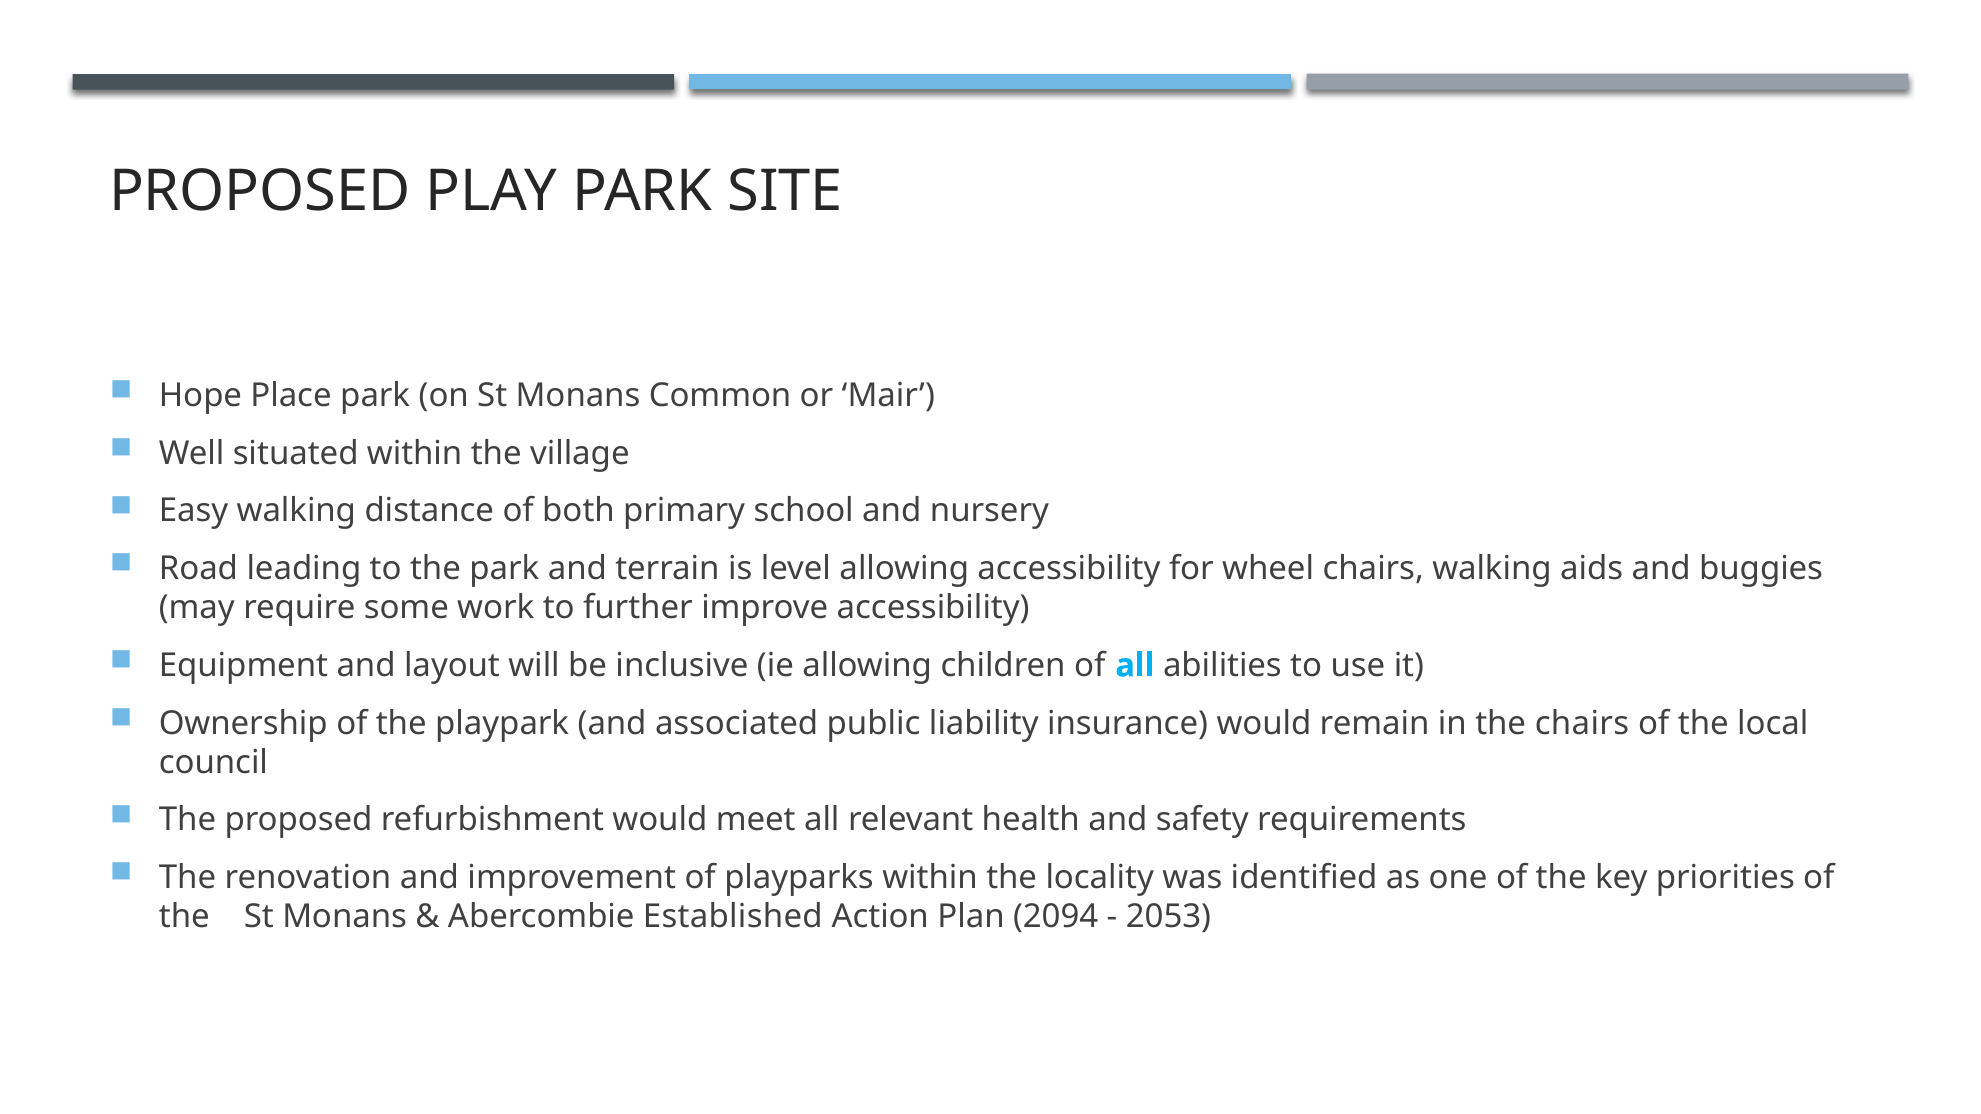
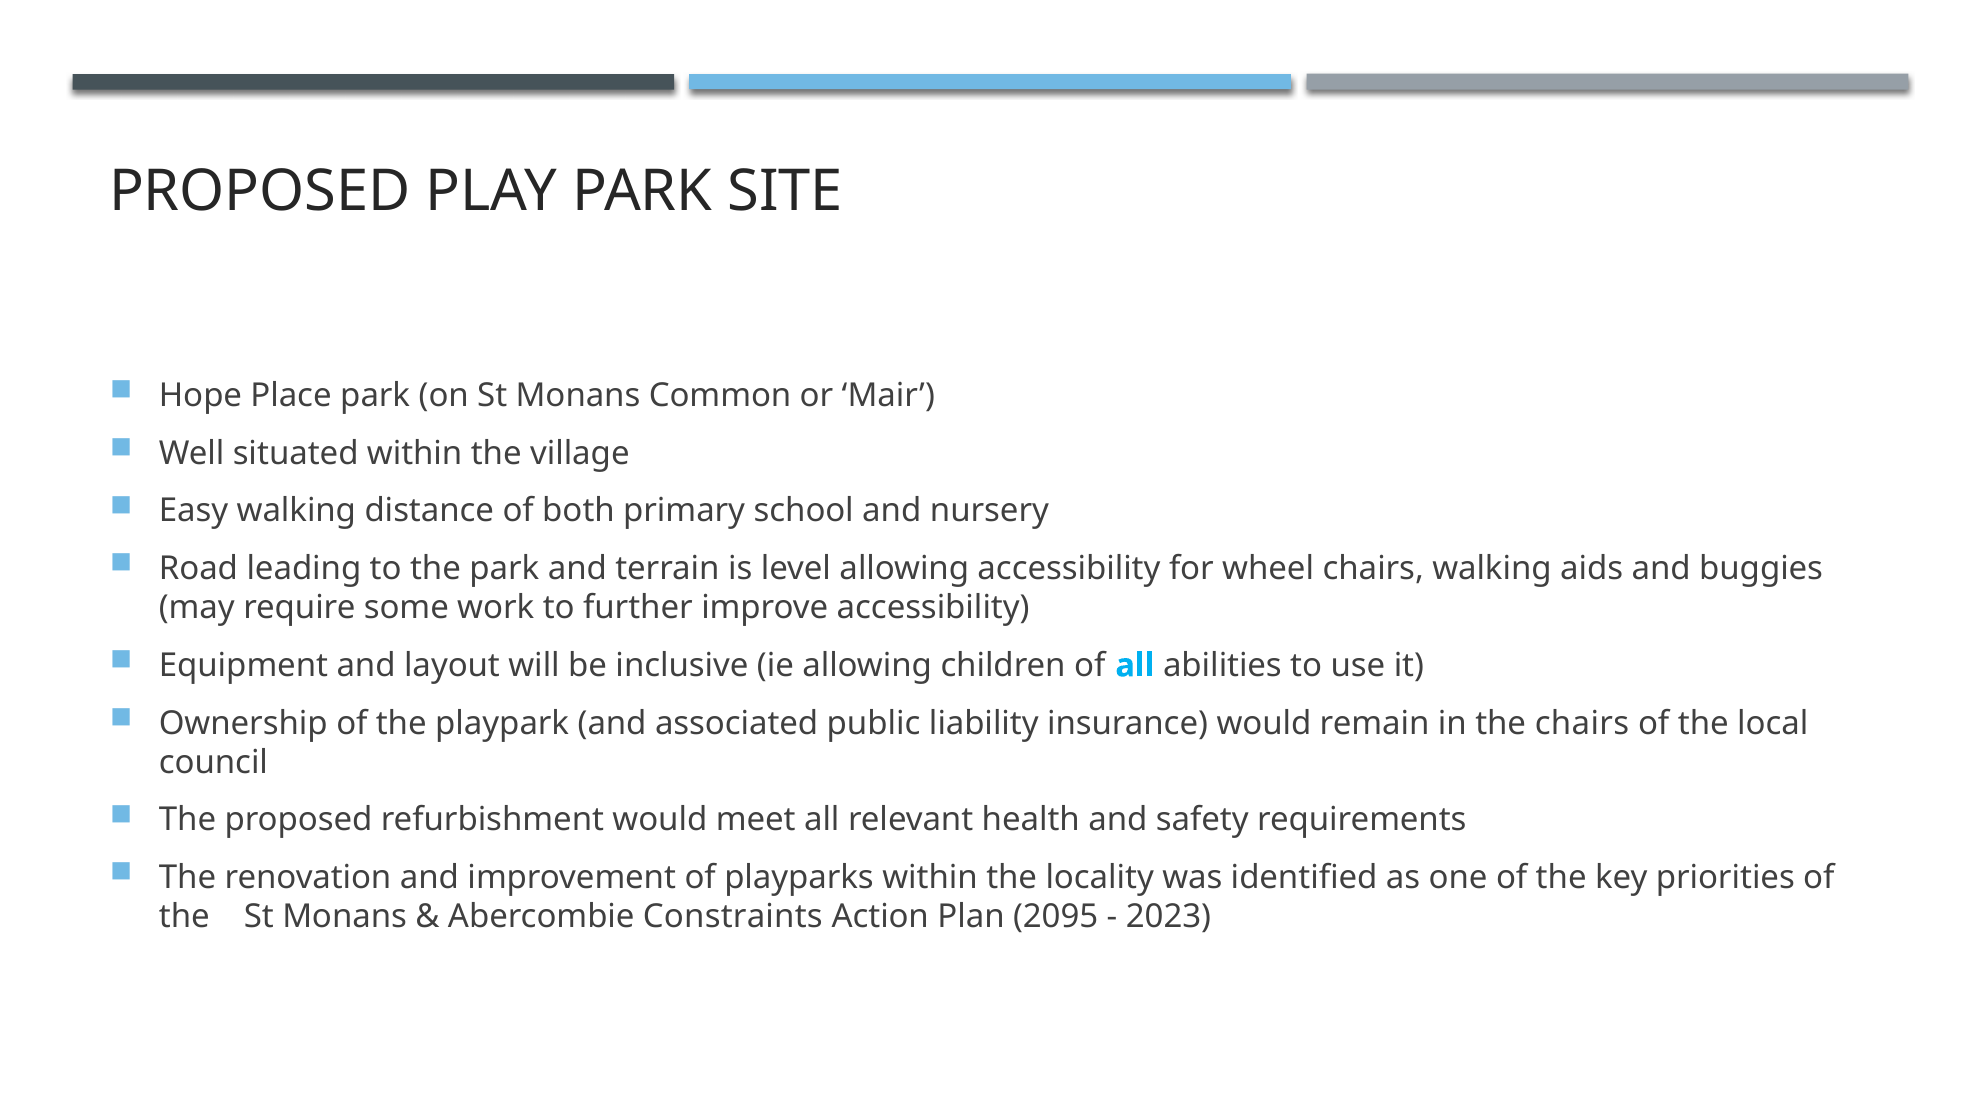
Established: Established -> Constraints
2094: 2094 -> 2095
2053: 2053 -> 2023
